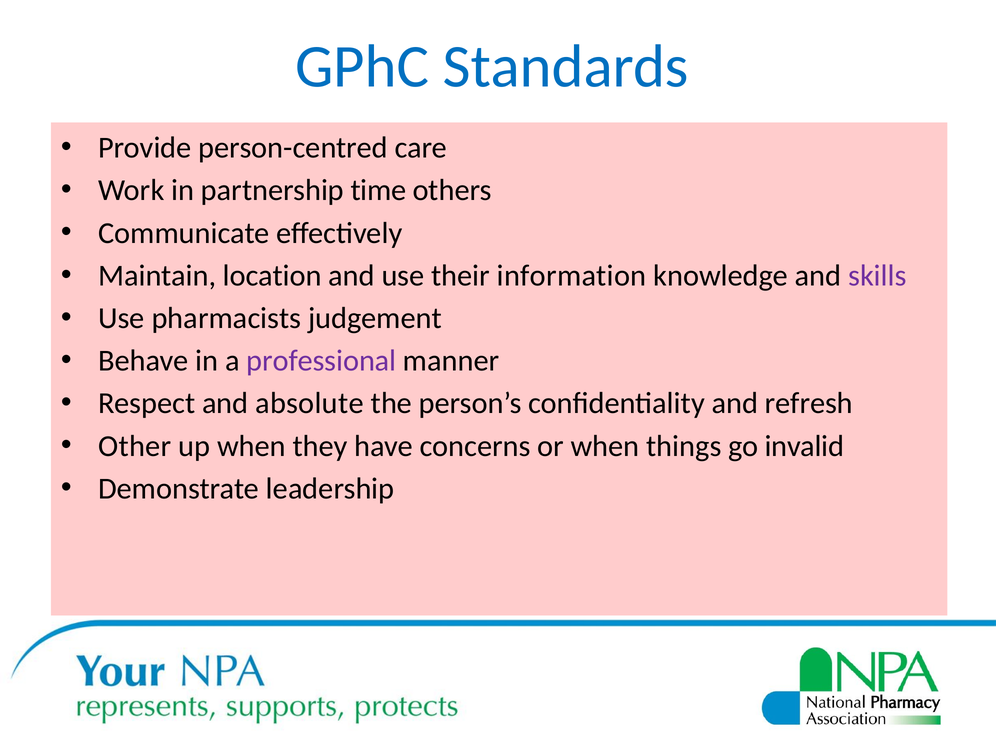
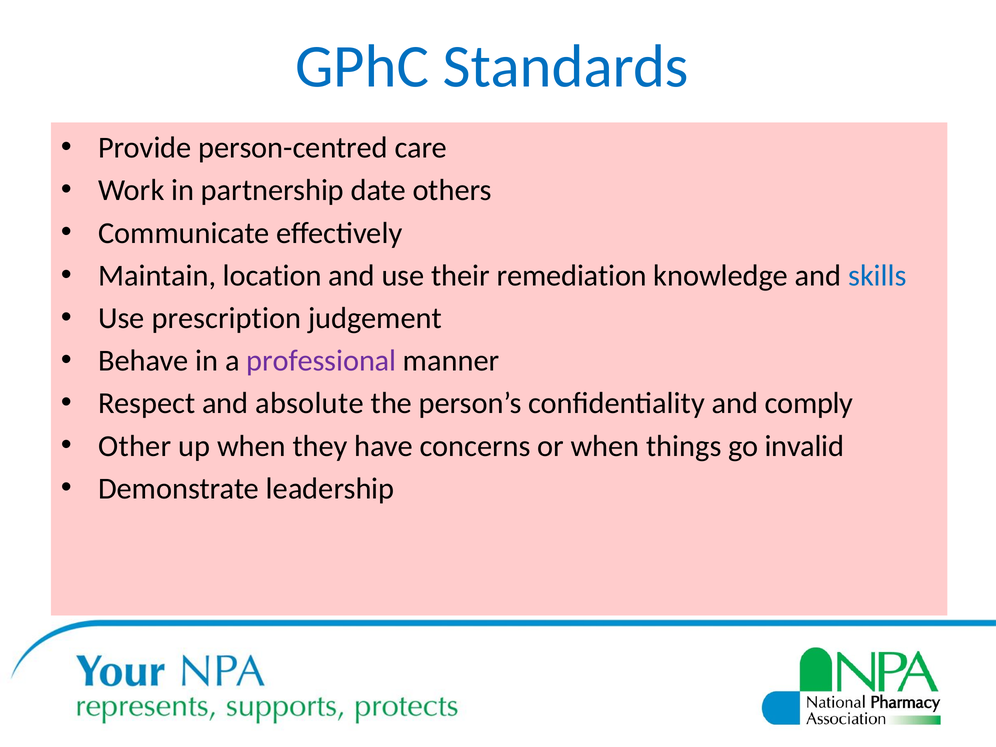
time: time -> date
information: information -> remediation
skills colour: purple -> blue
pharmacists: pharmacists -> prescription
refresh: refresh -> comply
